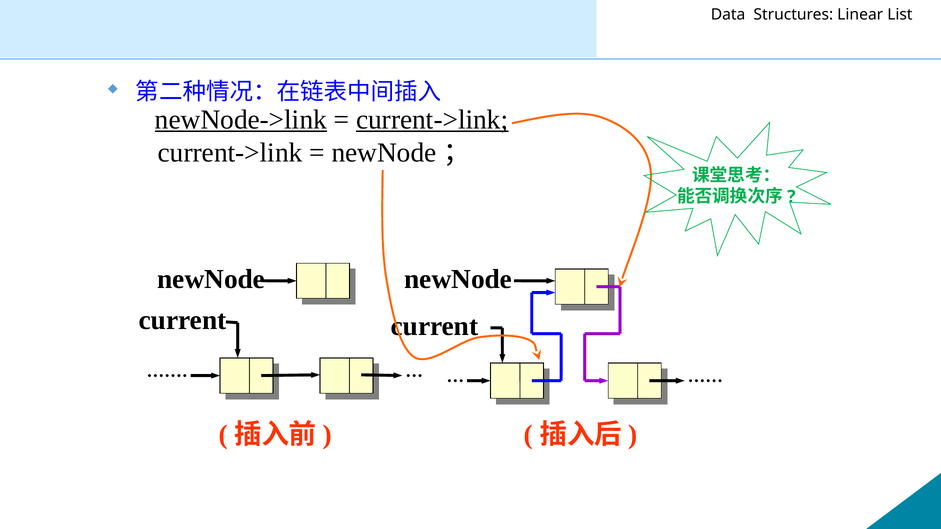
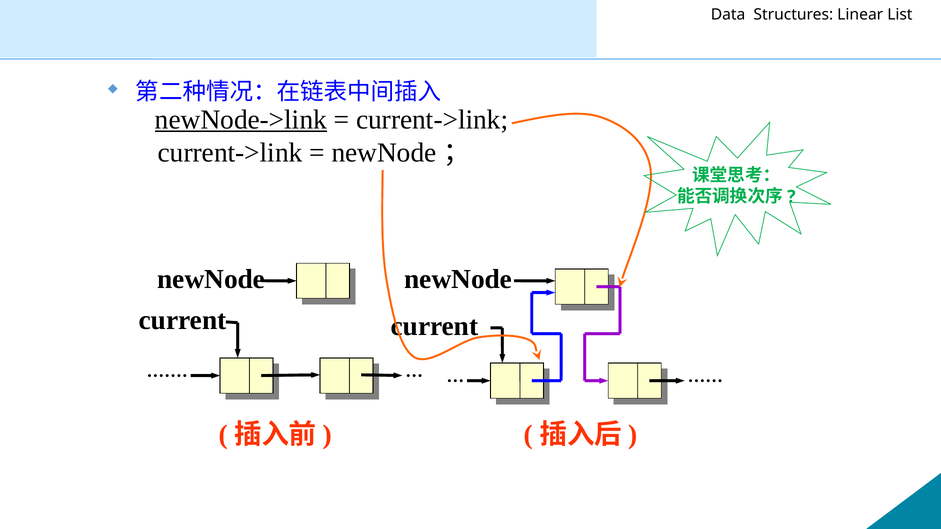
current->link at (432, 120) underline: present -> none
